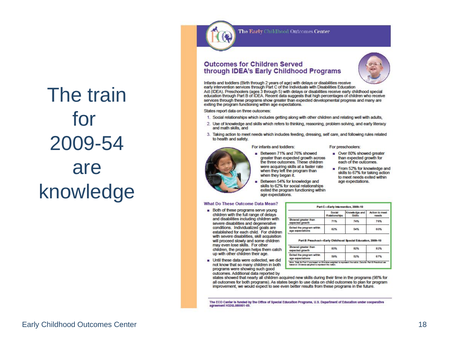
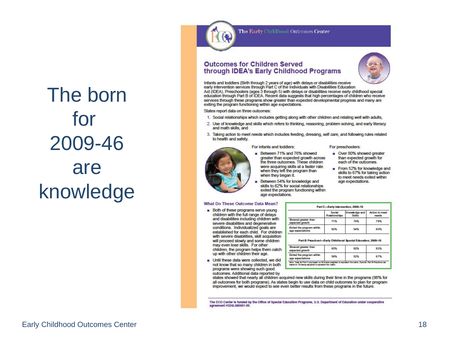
train: train -> born
2009-54: 2009-54 -> 2009-46
